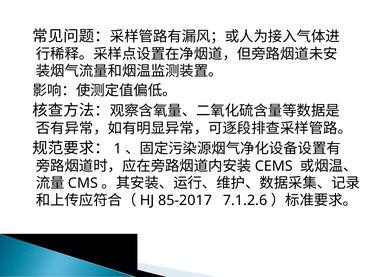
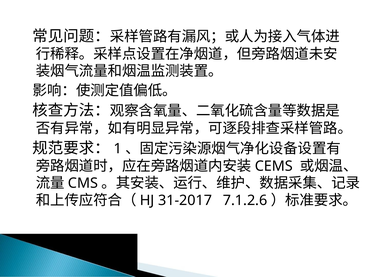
85-2017: 85-2017 -> 31-2017
